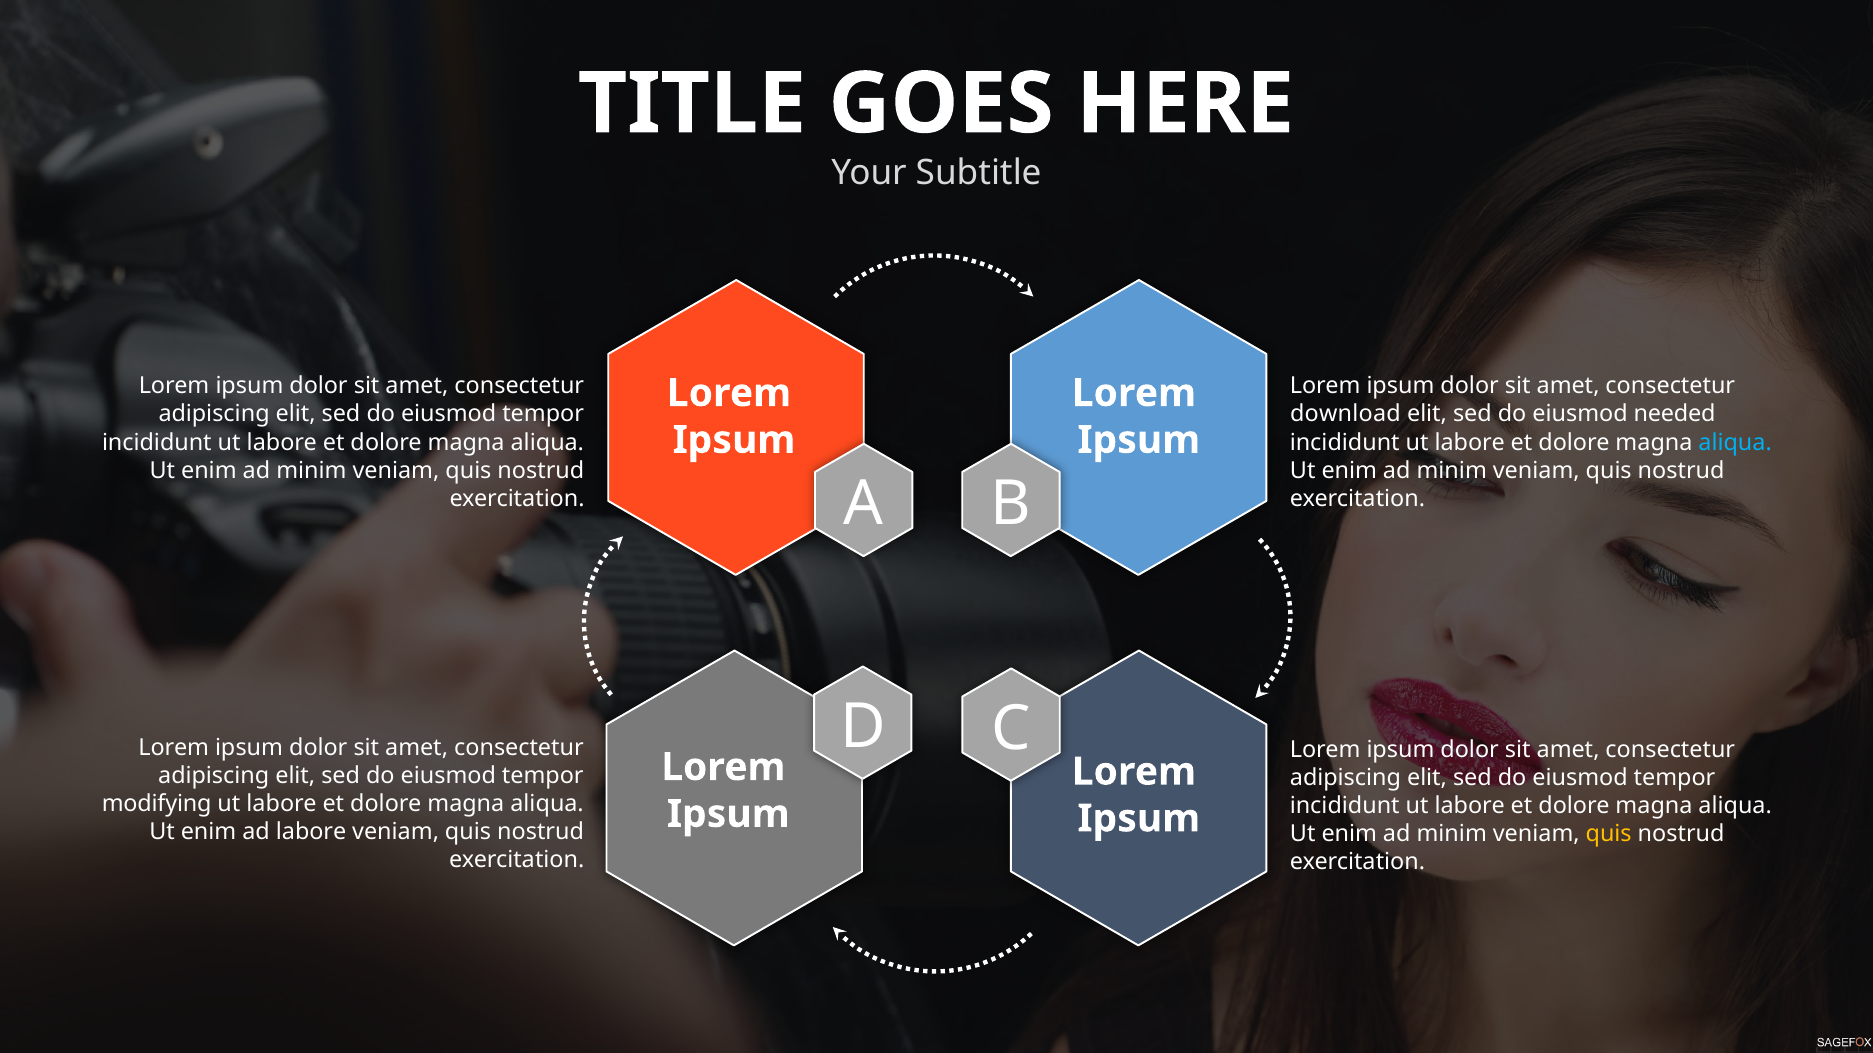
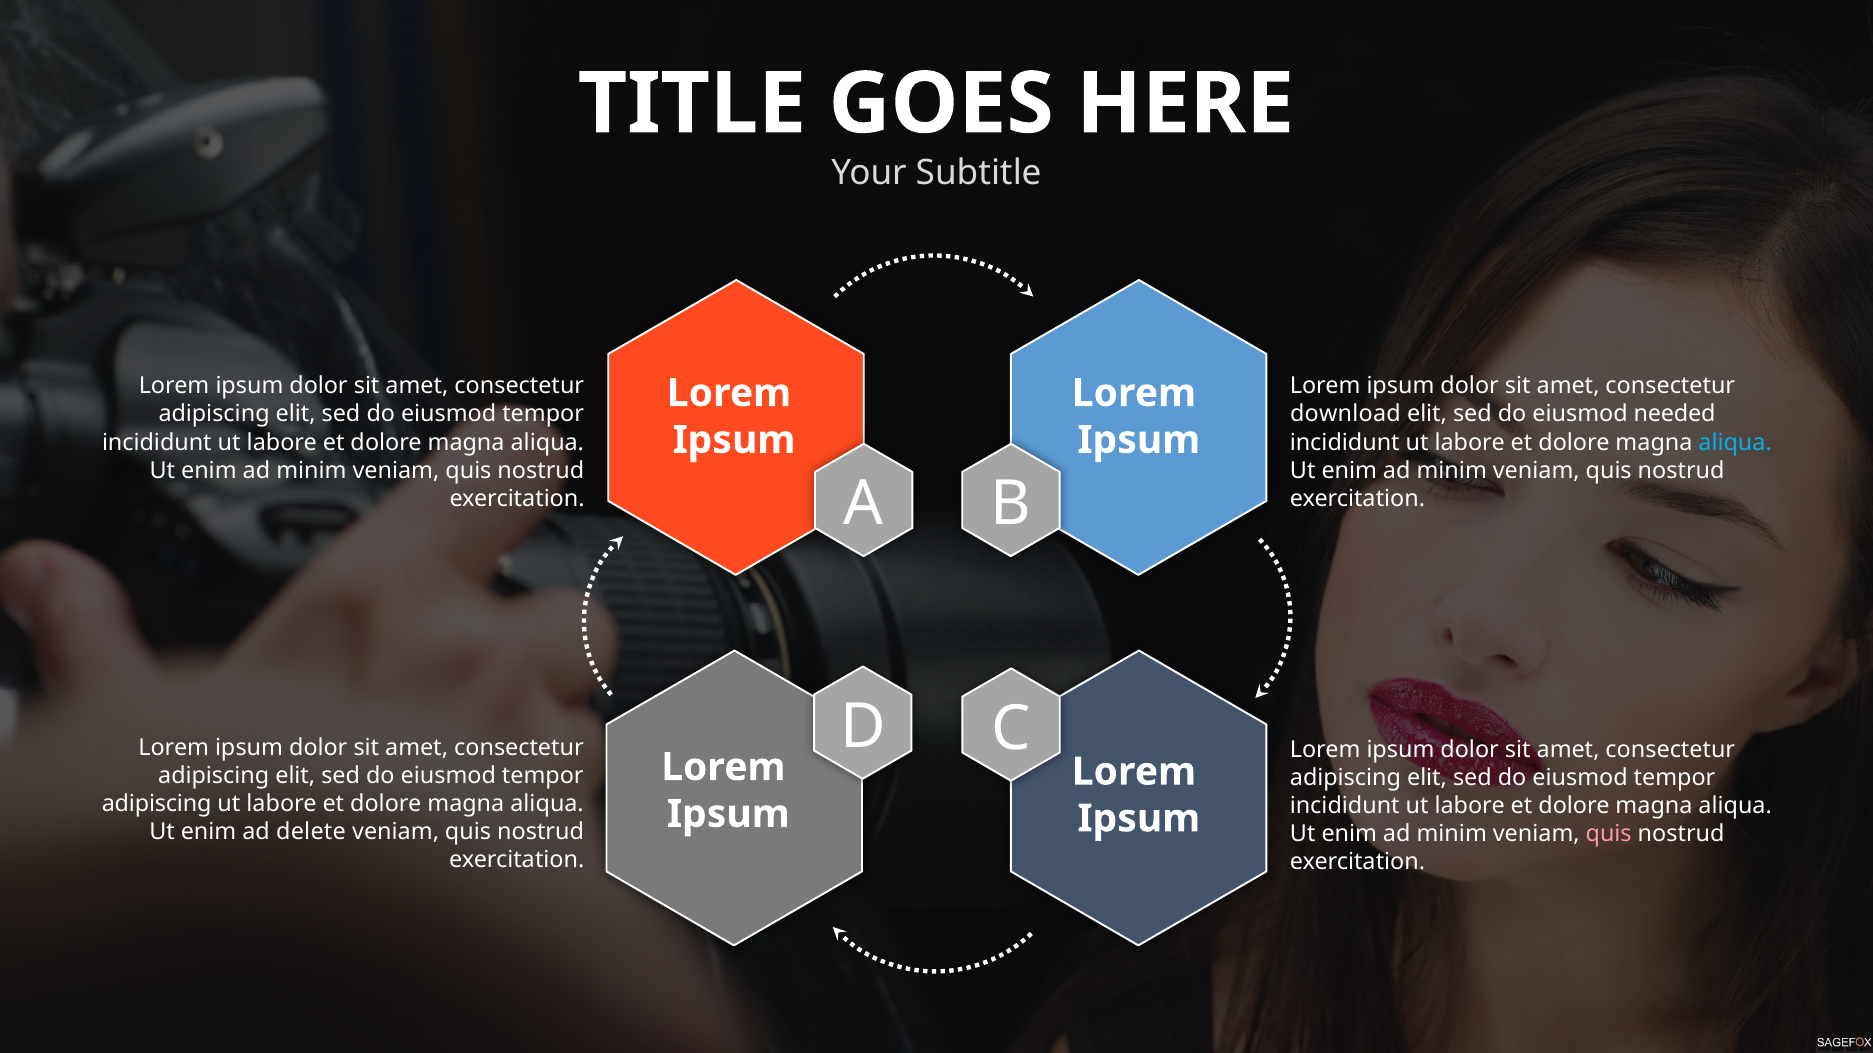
modifying at (157, 804): modifying -> adipiscing
ad labore: labore -> delete
quis at (1609, 835) colour: yellow -> pink
